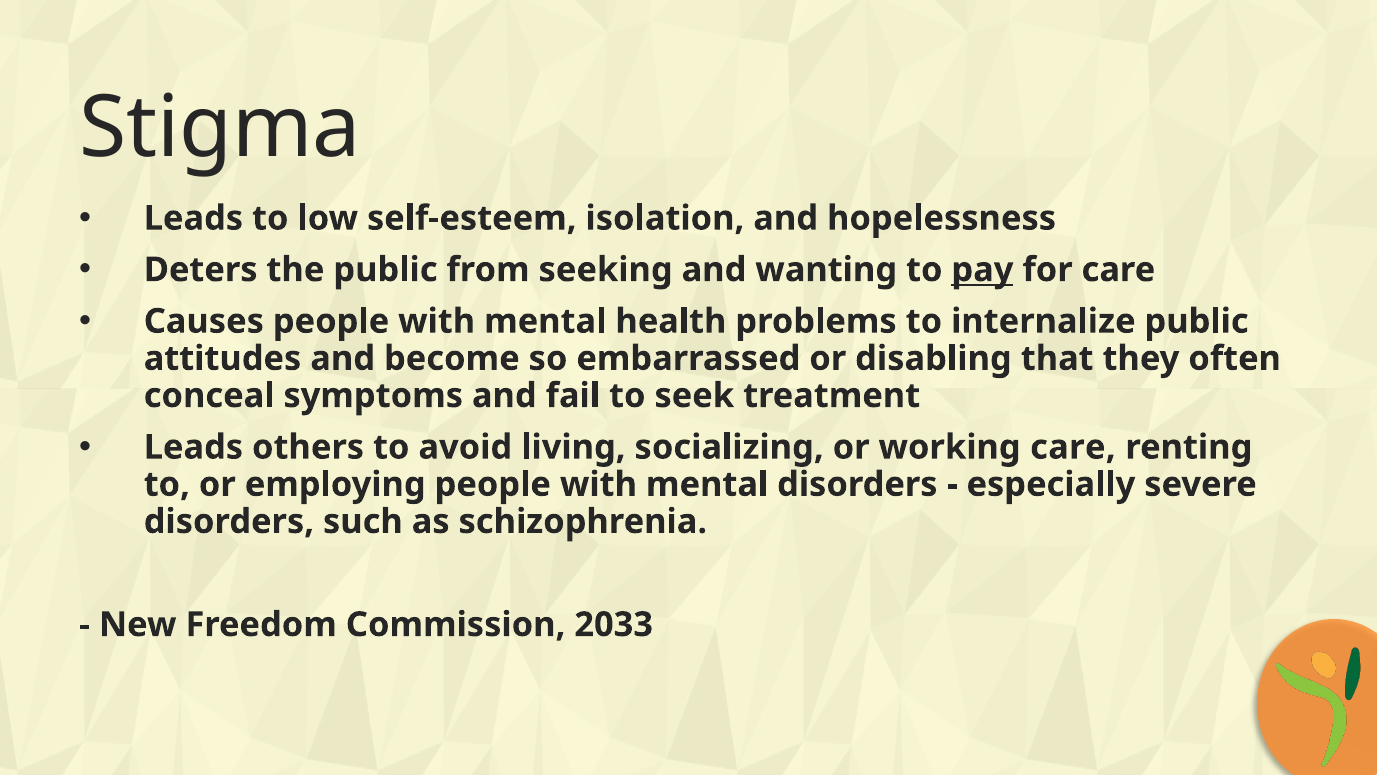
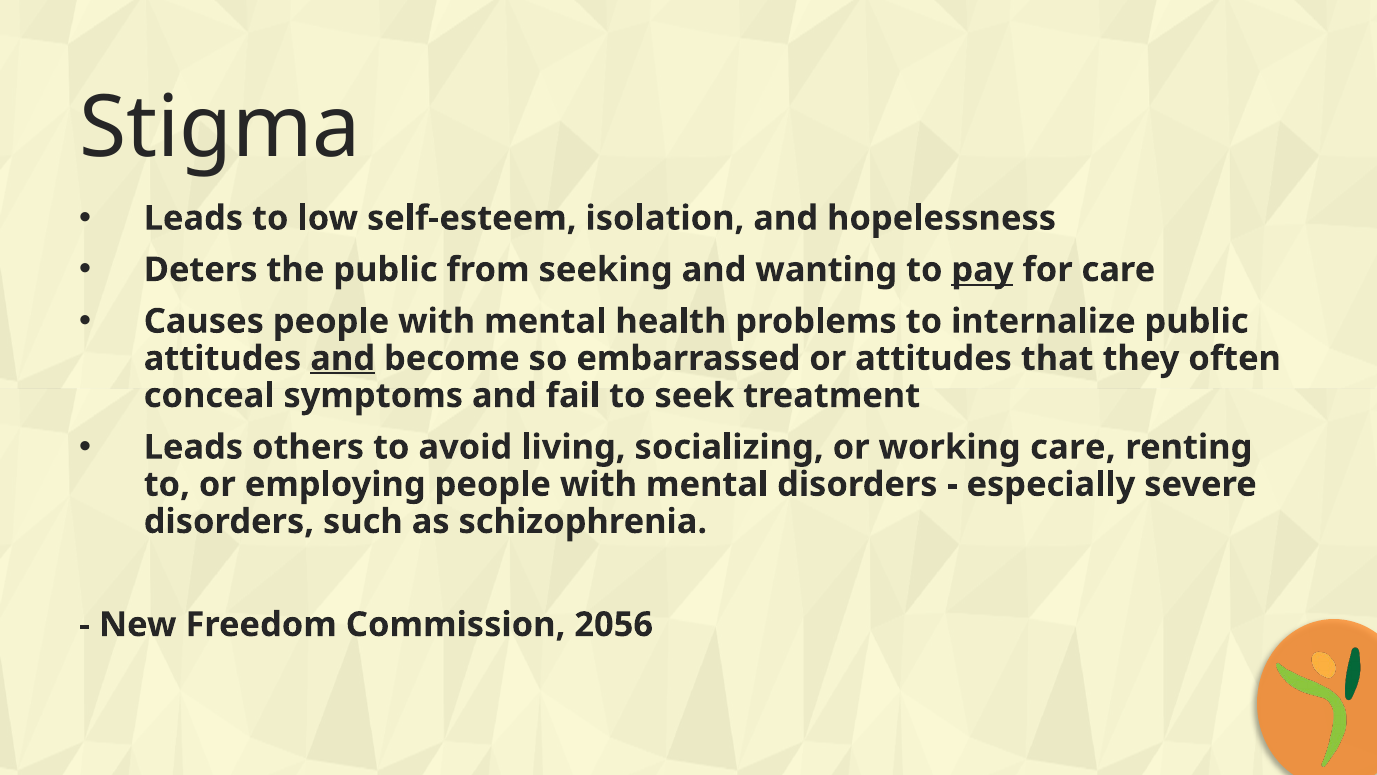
and at (343, 358) underline: none -> present
or disabling: disabling -> attitudes
2033: 2033 -> 2056
